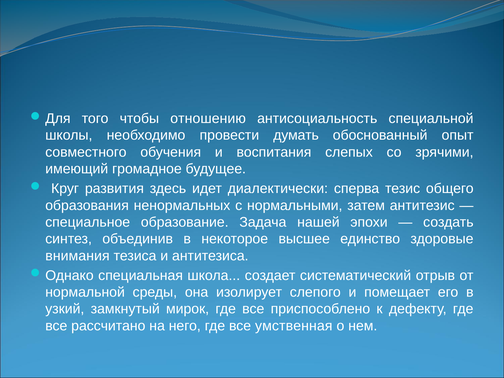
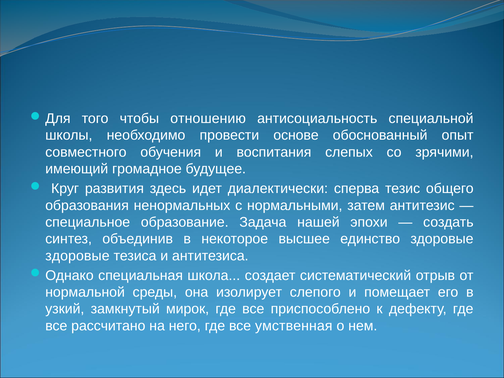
думать: думать -> основе
внимания at (77, 256): внимания -> здоровые
